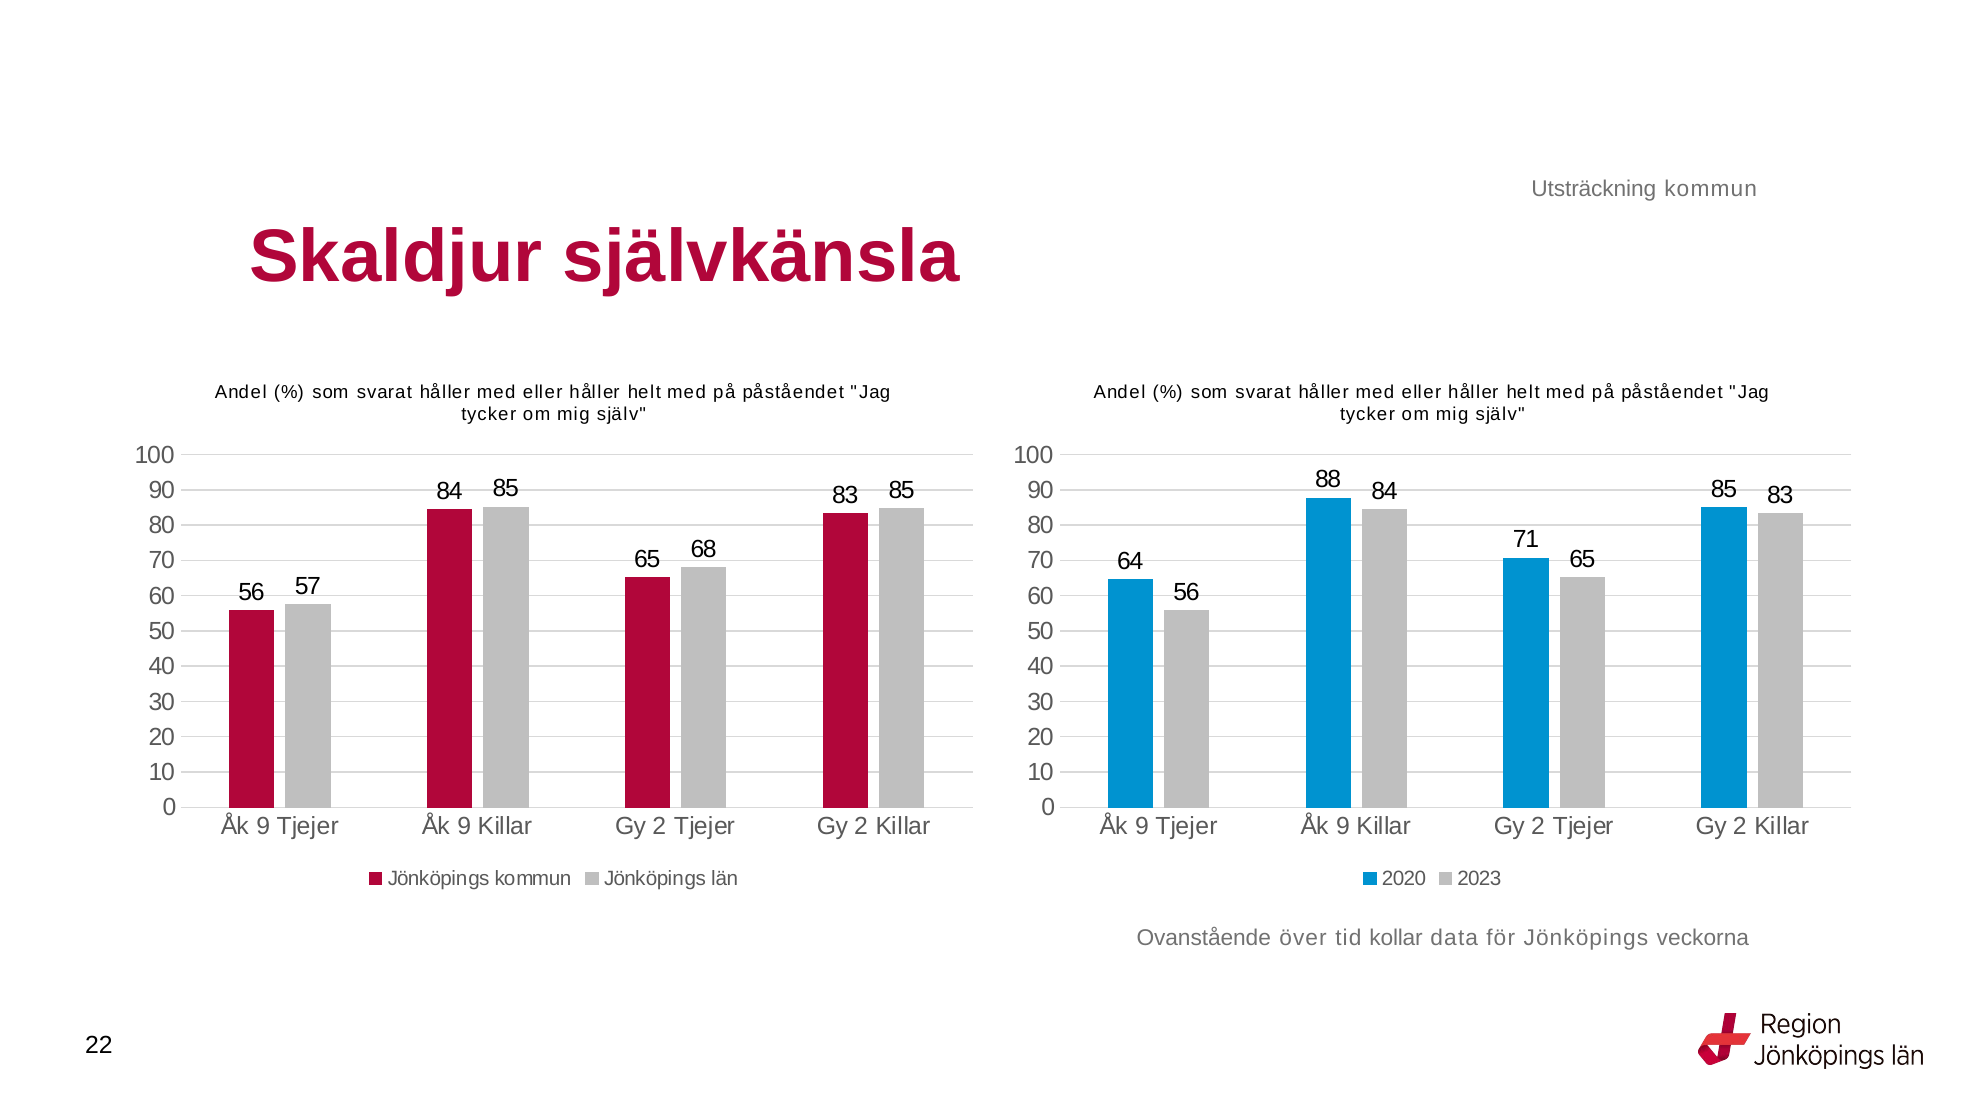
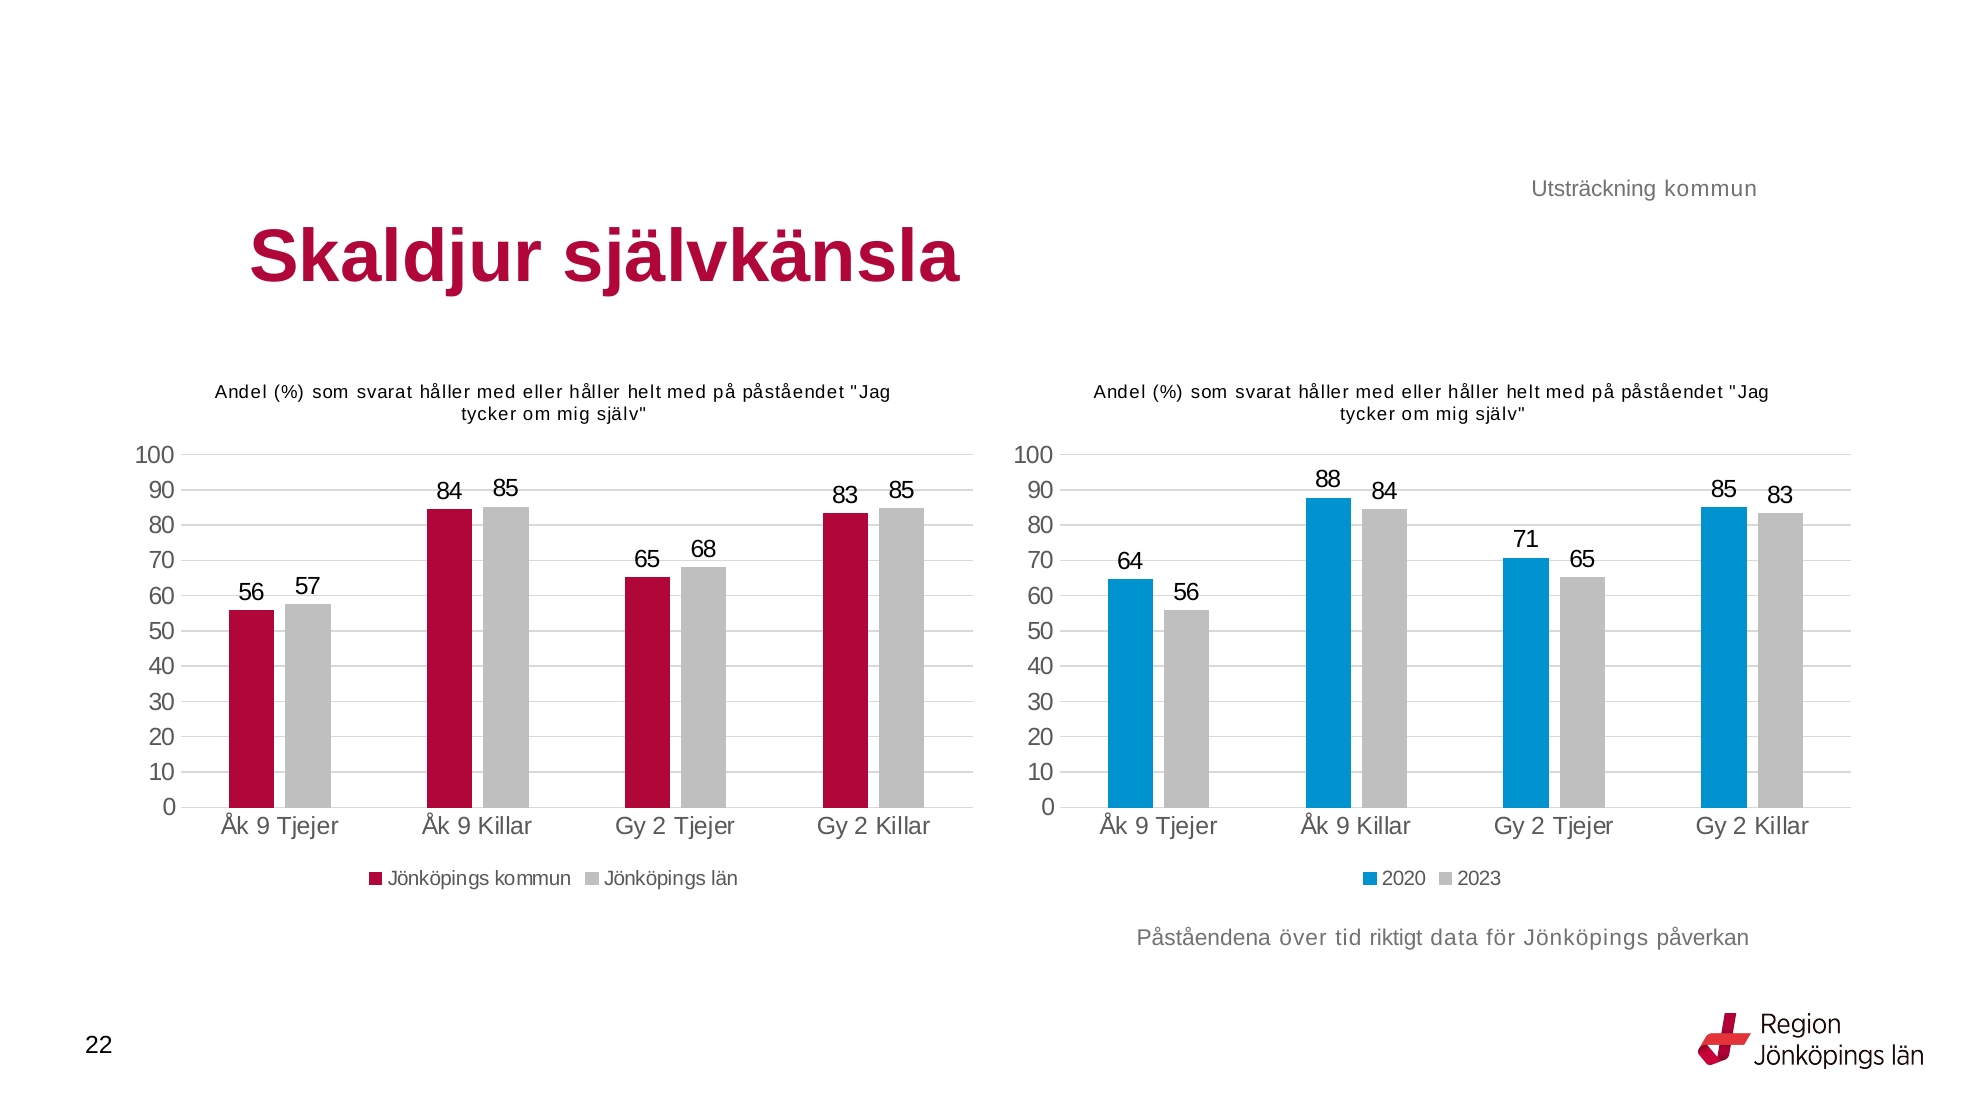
Ovanstående: Ovanstående -> Påståendena
kollar: kollar -> riktigt
veckorna: veckorna -> påverkan
